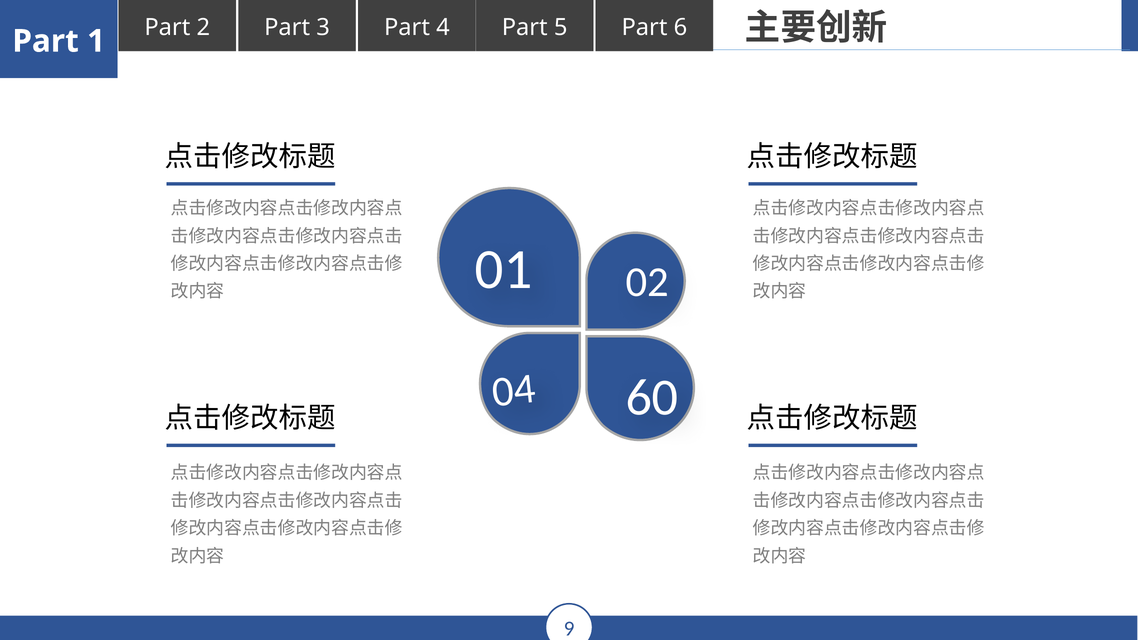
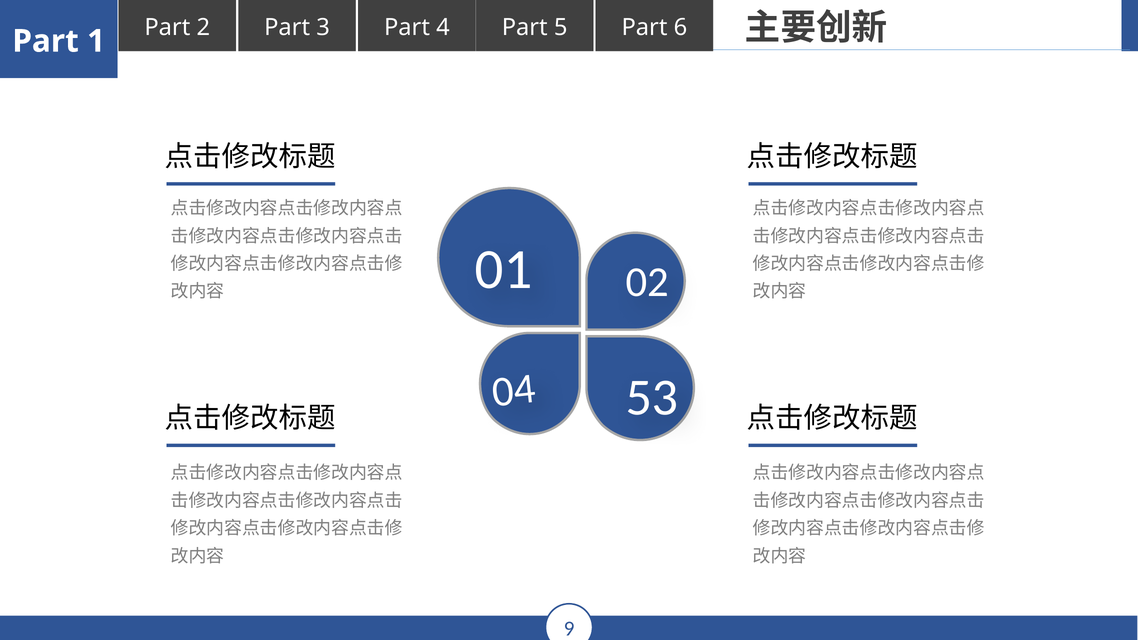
60: 60 -> 53
